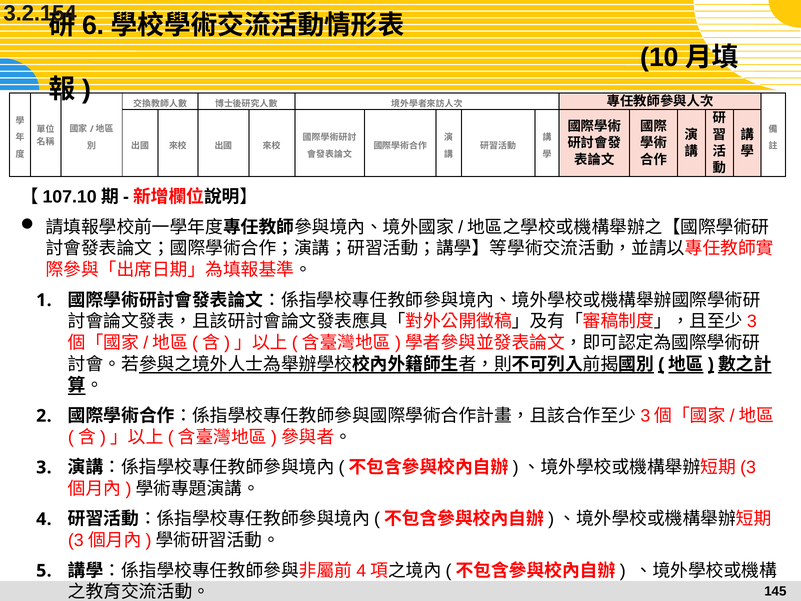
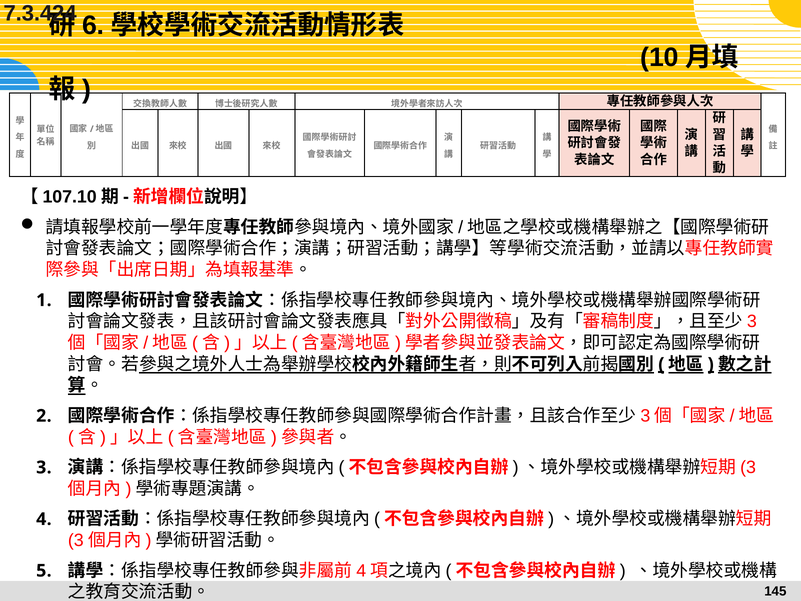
3.2.154: 3.2.154 -> 7.3.424
